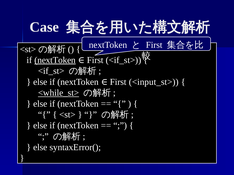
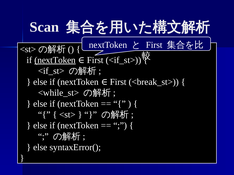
Case: Case -> Scan
<input_st>: <input_st> -> <break_st>
<while_st> underline: present -> none
